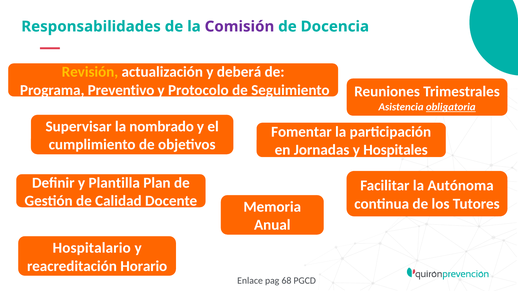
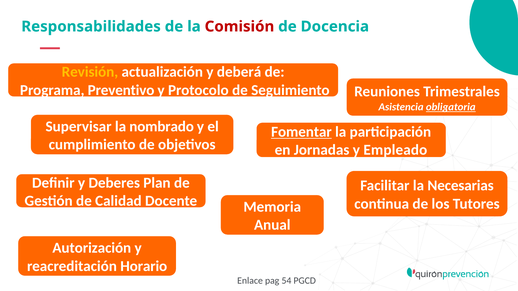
Comisión colour: purple -> red
Fomentar underline: none -> present
Hospitales: Hospitales -> Empleado
Plantilla: Plantilla -> Deberes
Autónoma: Autónoma -> Necesarias
Hospitalario: Hospitalario -> Autorización
68: 68 -> 54
